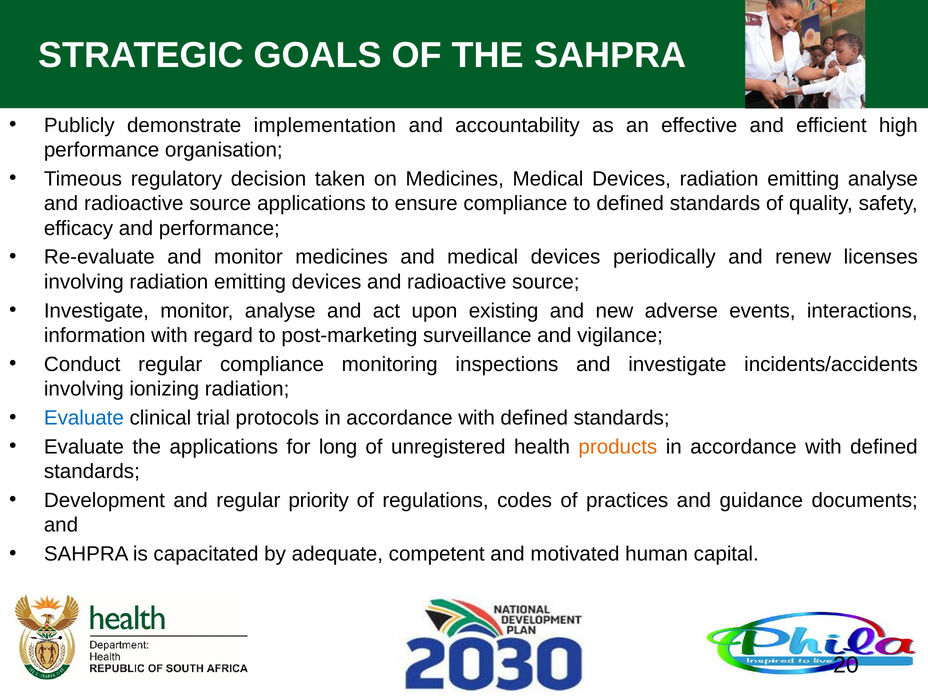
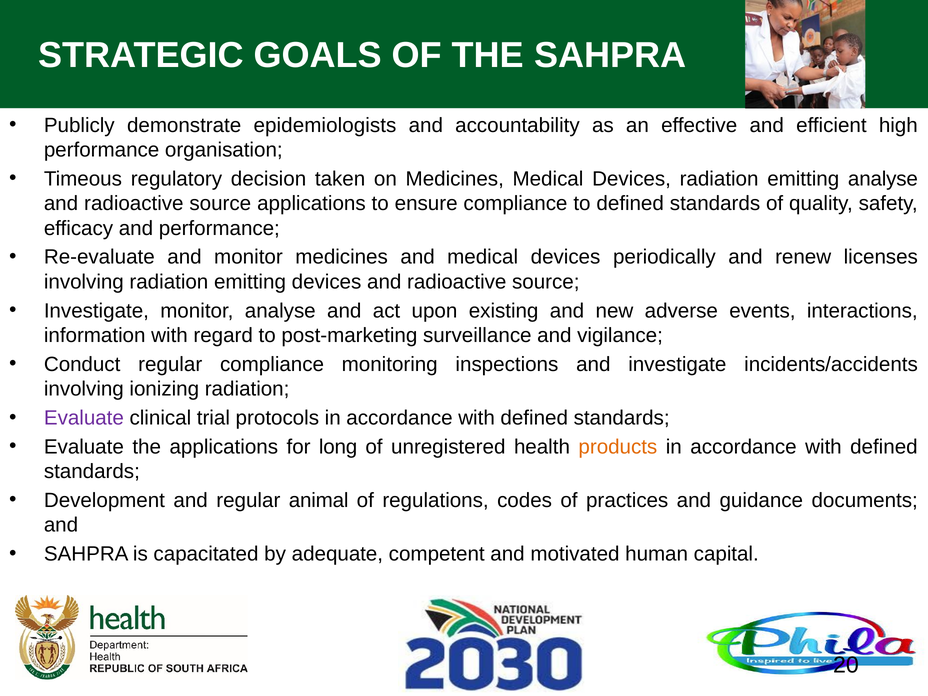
implementation: implementation -> epidemiologists
Evaluate at (84, 418) colour: blue -> purple
priority: priority -> animal
